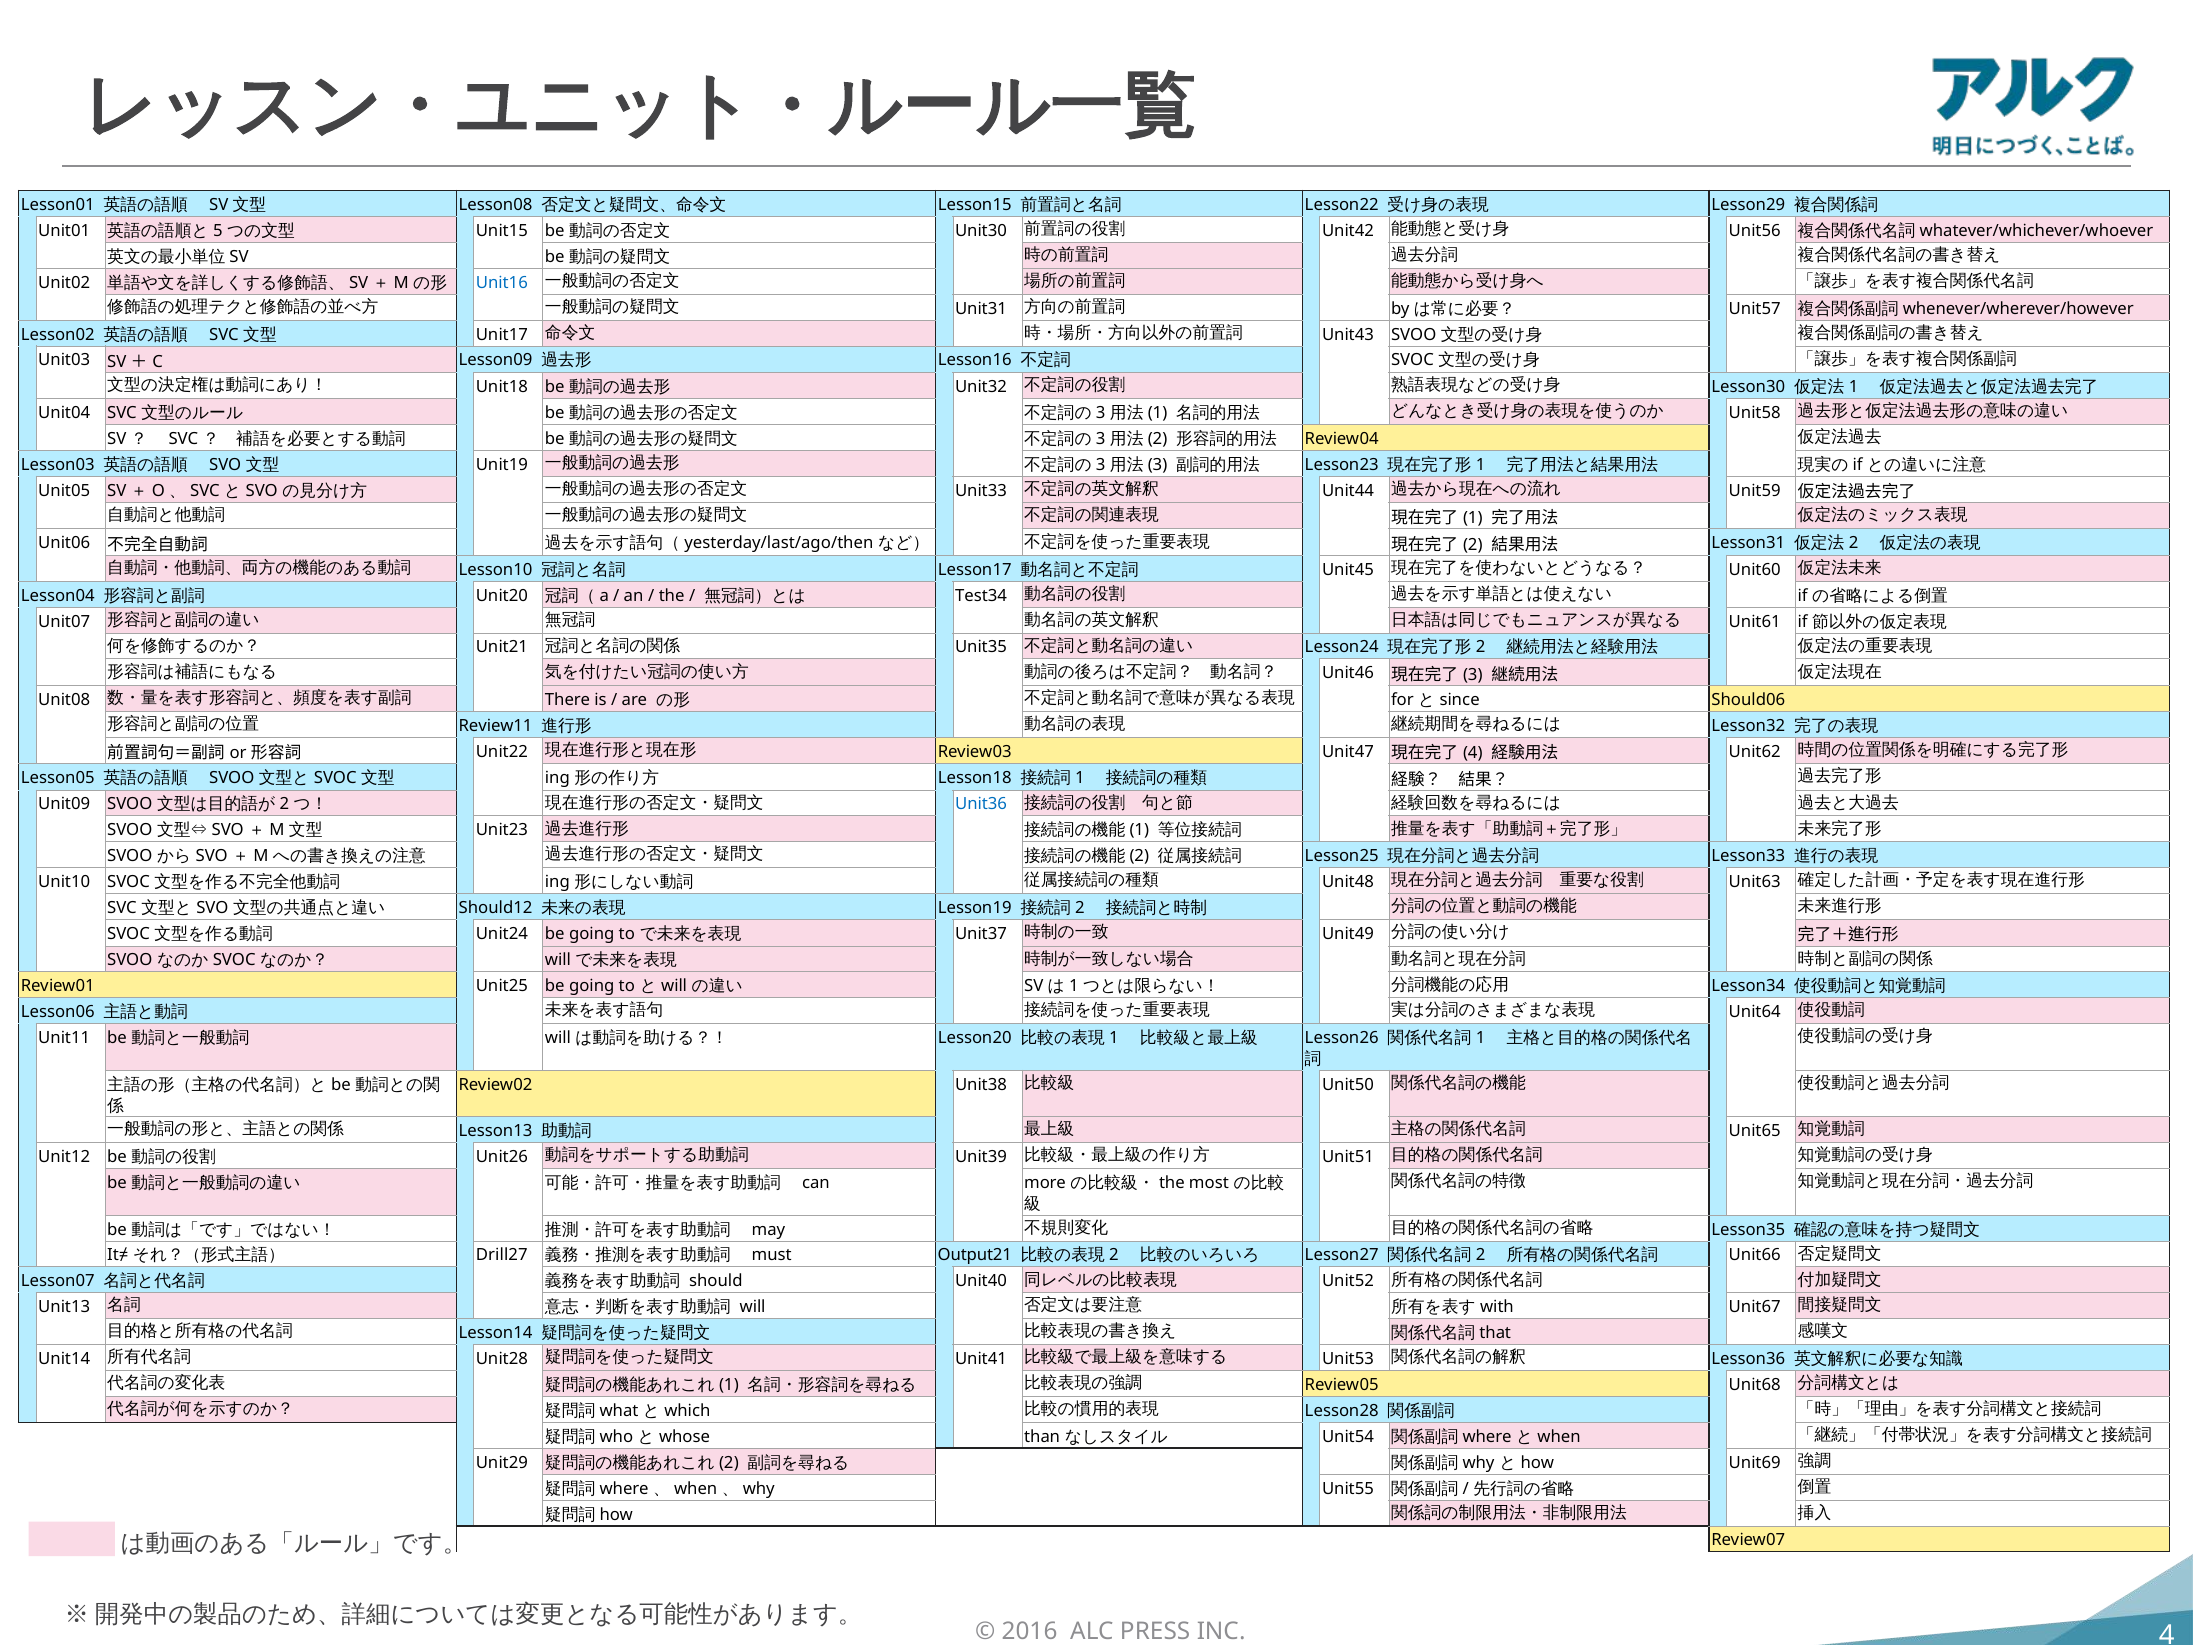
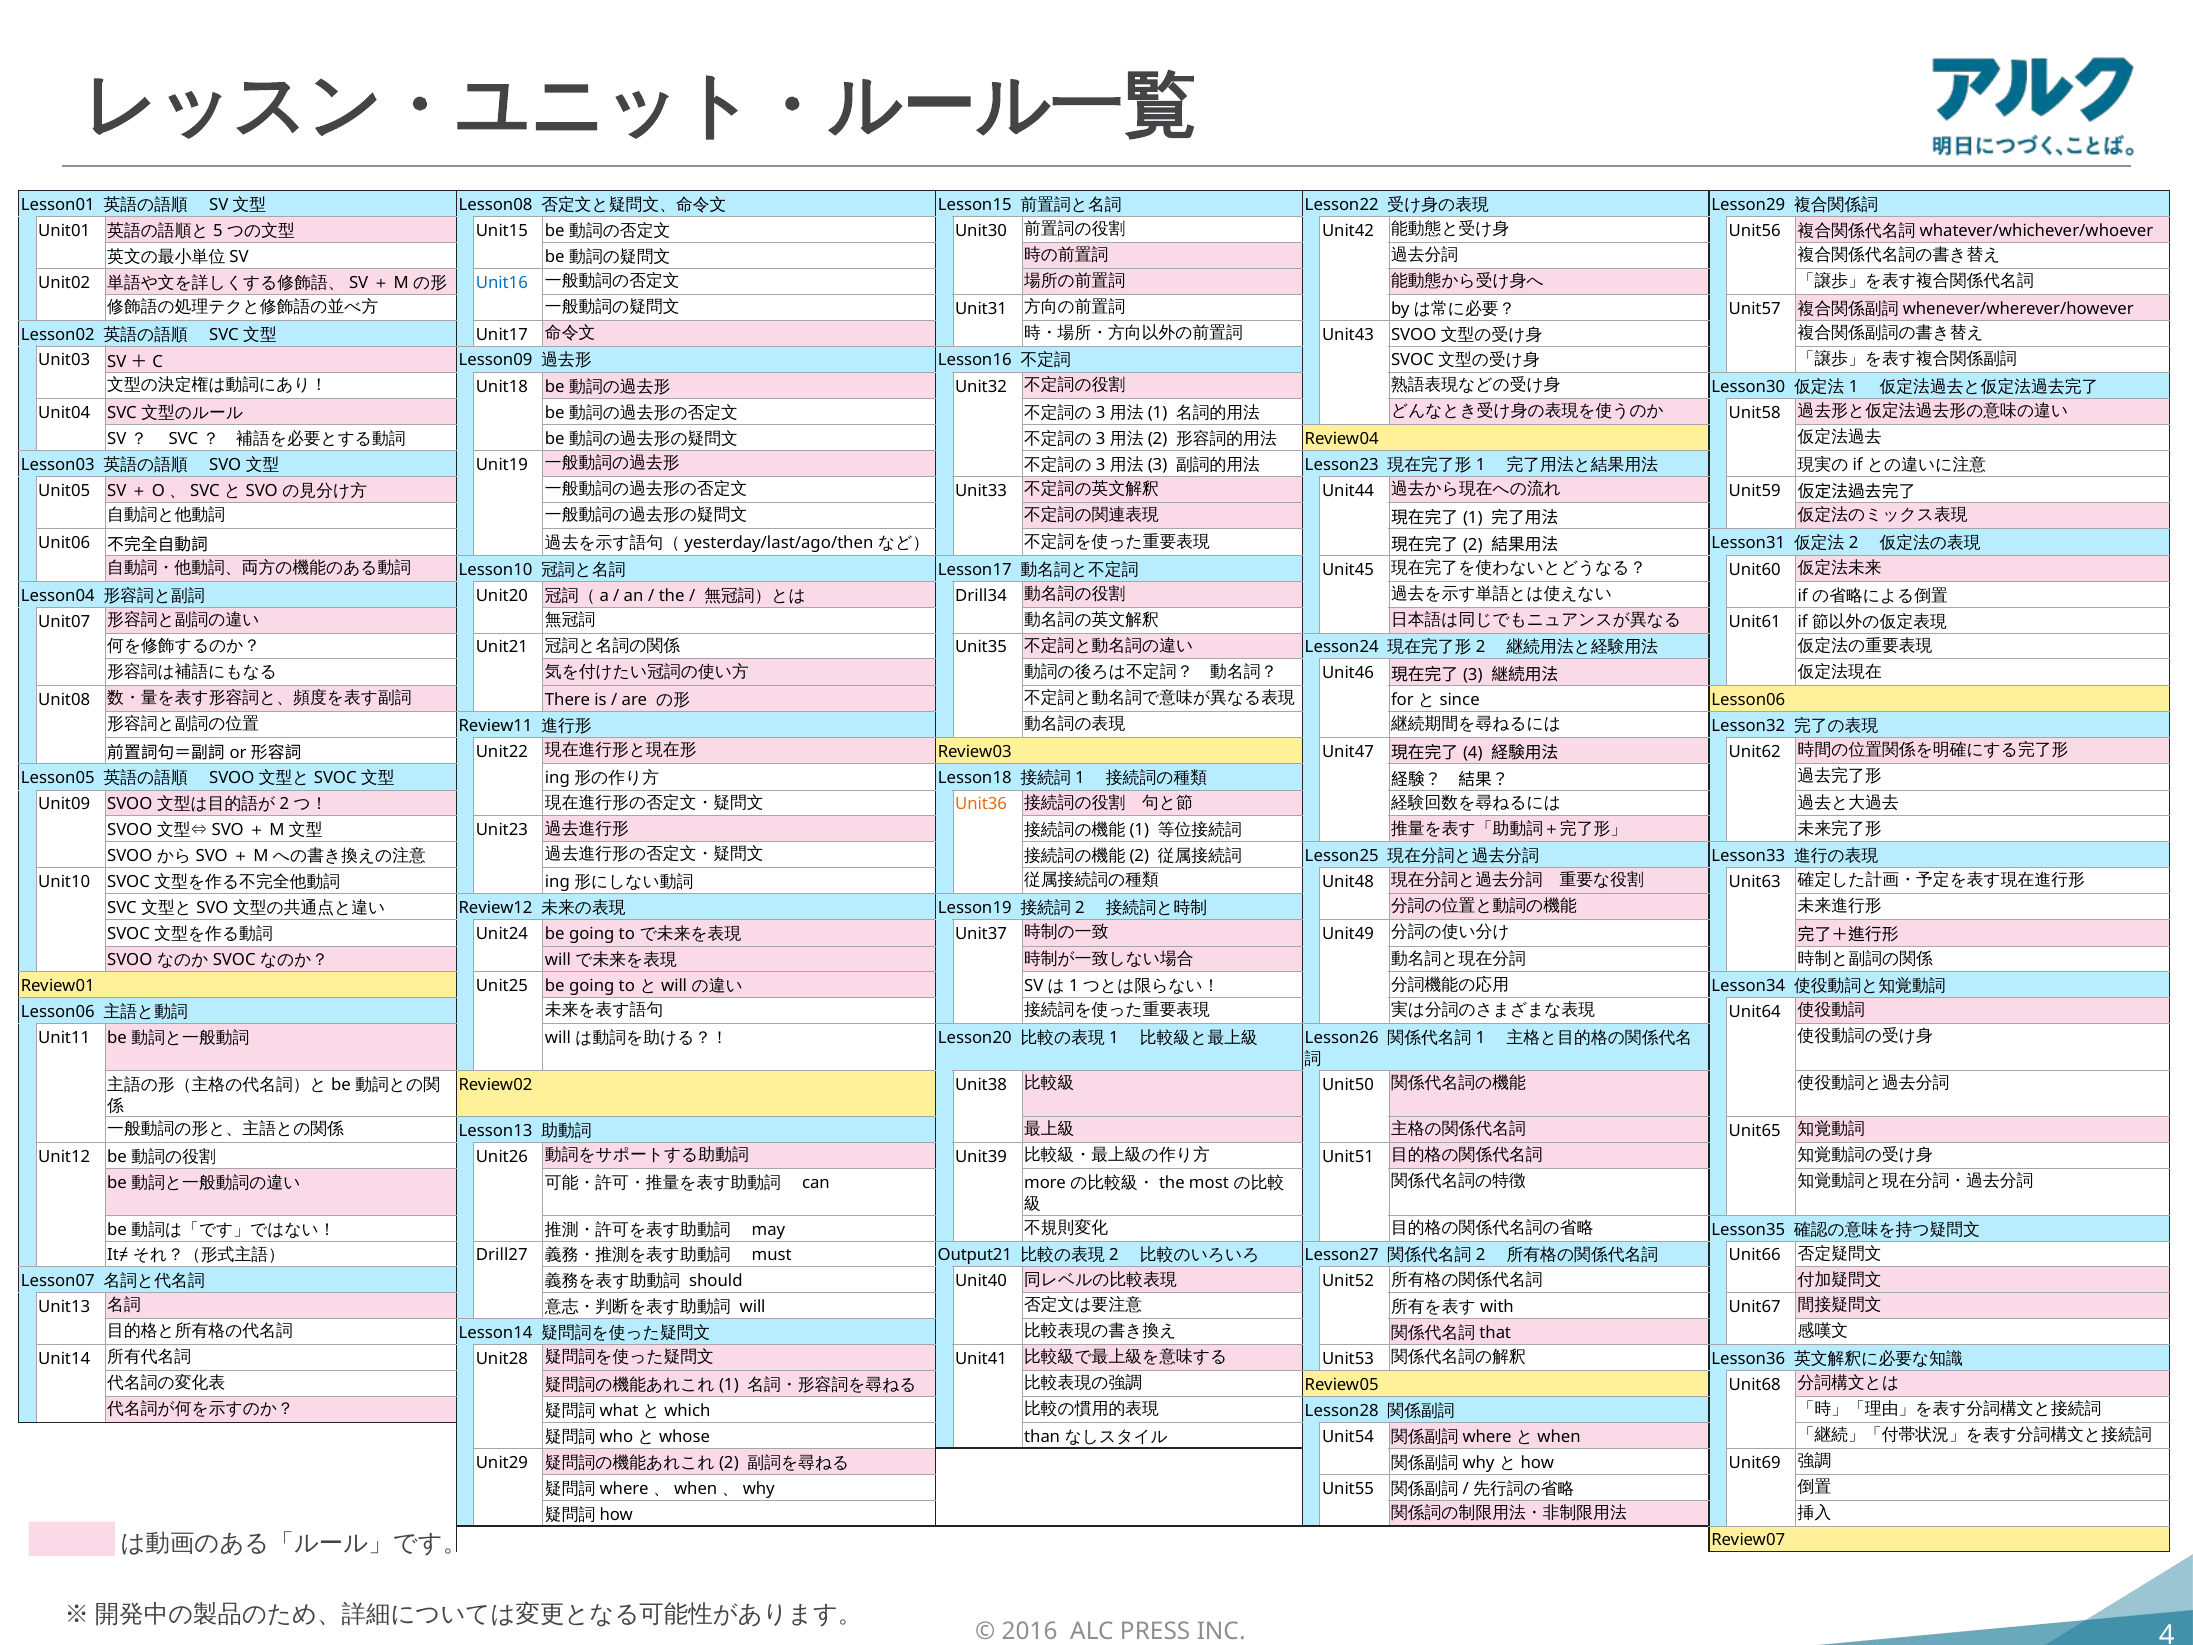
Test34: Test34 -> Drill34
Should06 at (1748, 700): Should06 -> Lesson06
Unit36 colour: blue -> orange
Should12: Should12 -> Review12
